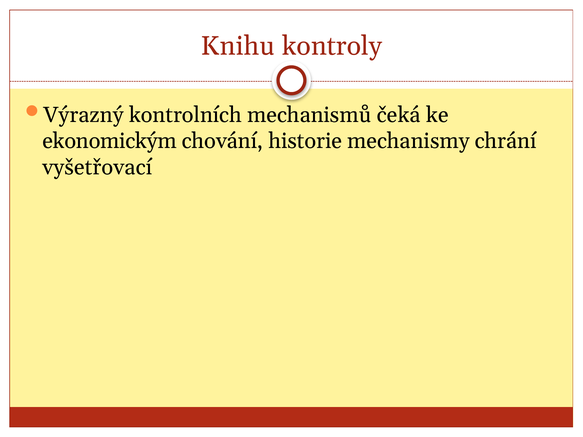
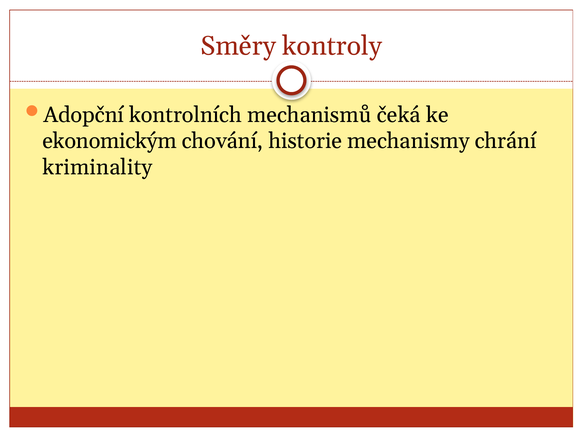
Knihu: Knihu -> Směry
Výrazný: Výrazný -> Adopční
vyšetřovací: vyšetřovací -> kriminality
